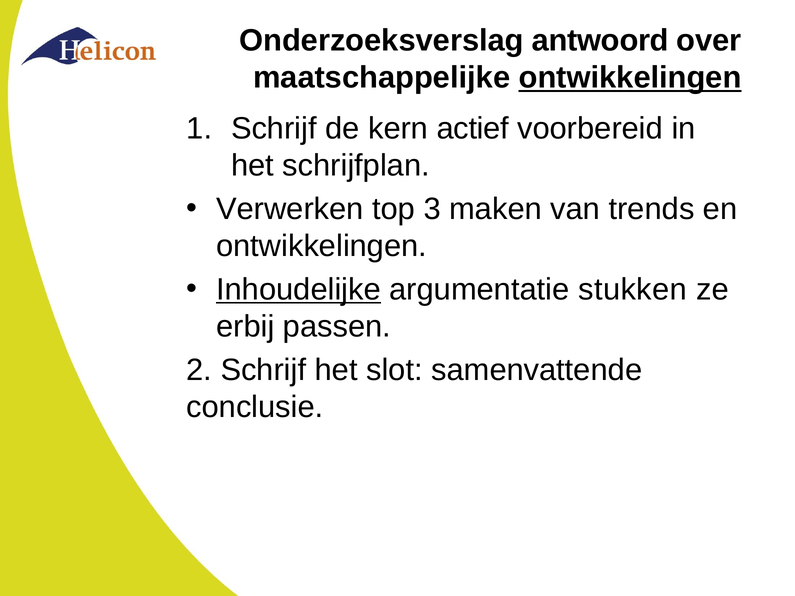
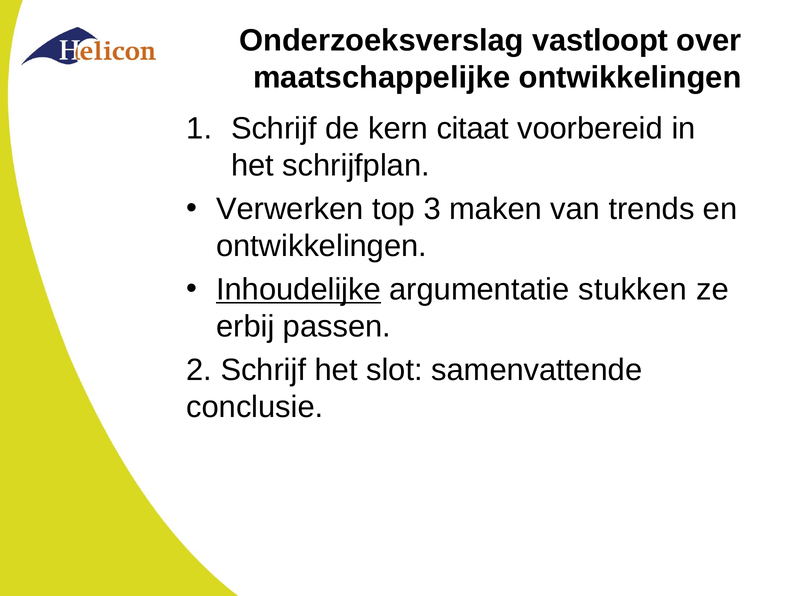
antwoord: antwoord -> vastloopt
ontwikkelingen at (630, 78) underline: present -> none
actief: actief -> citaat
